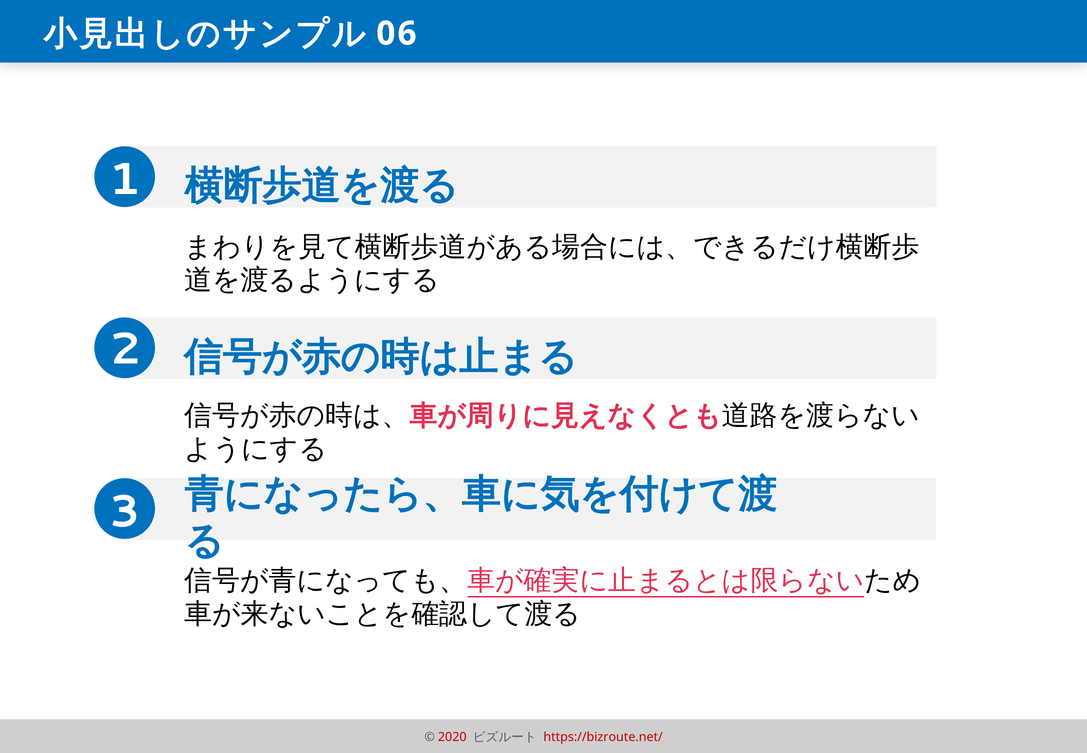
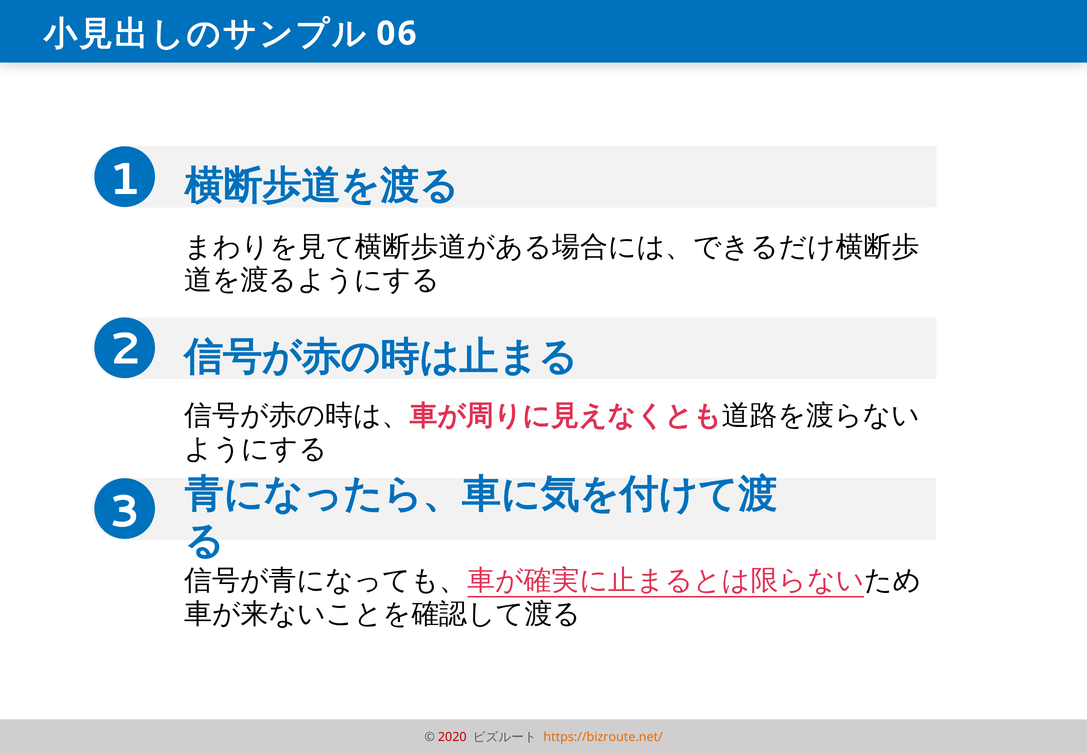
https://bizroute.net/ colour: red -> orange
